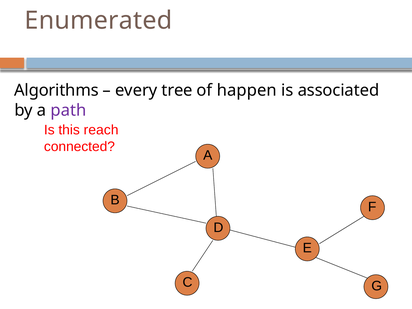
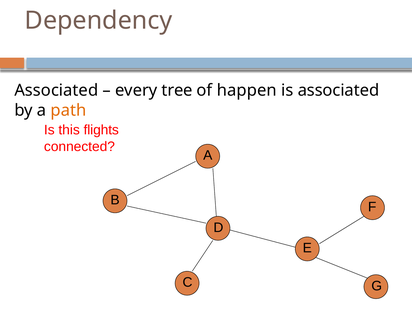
Enumerated: Enumerated -> Dependency
Algorithms at (56, 90): Algorithms -> Associated
path colour: purple -> orange
reach: reach -> flights
